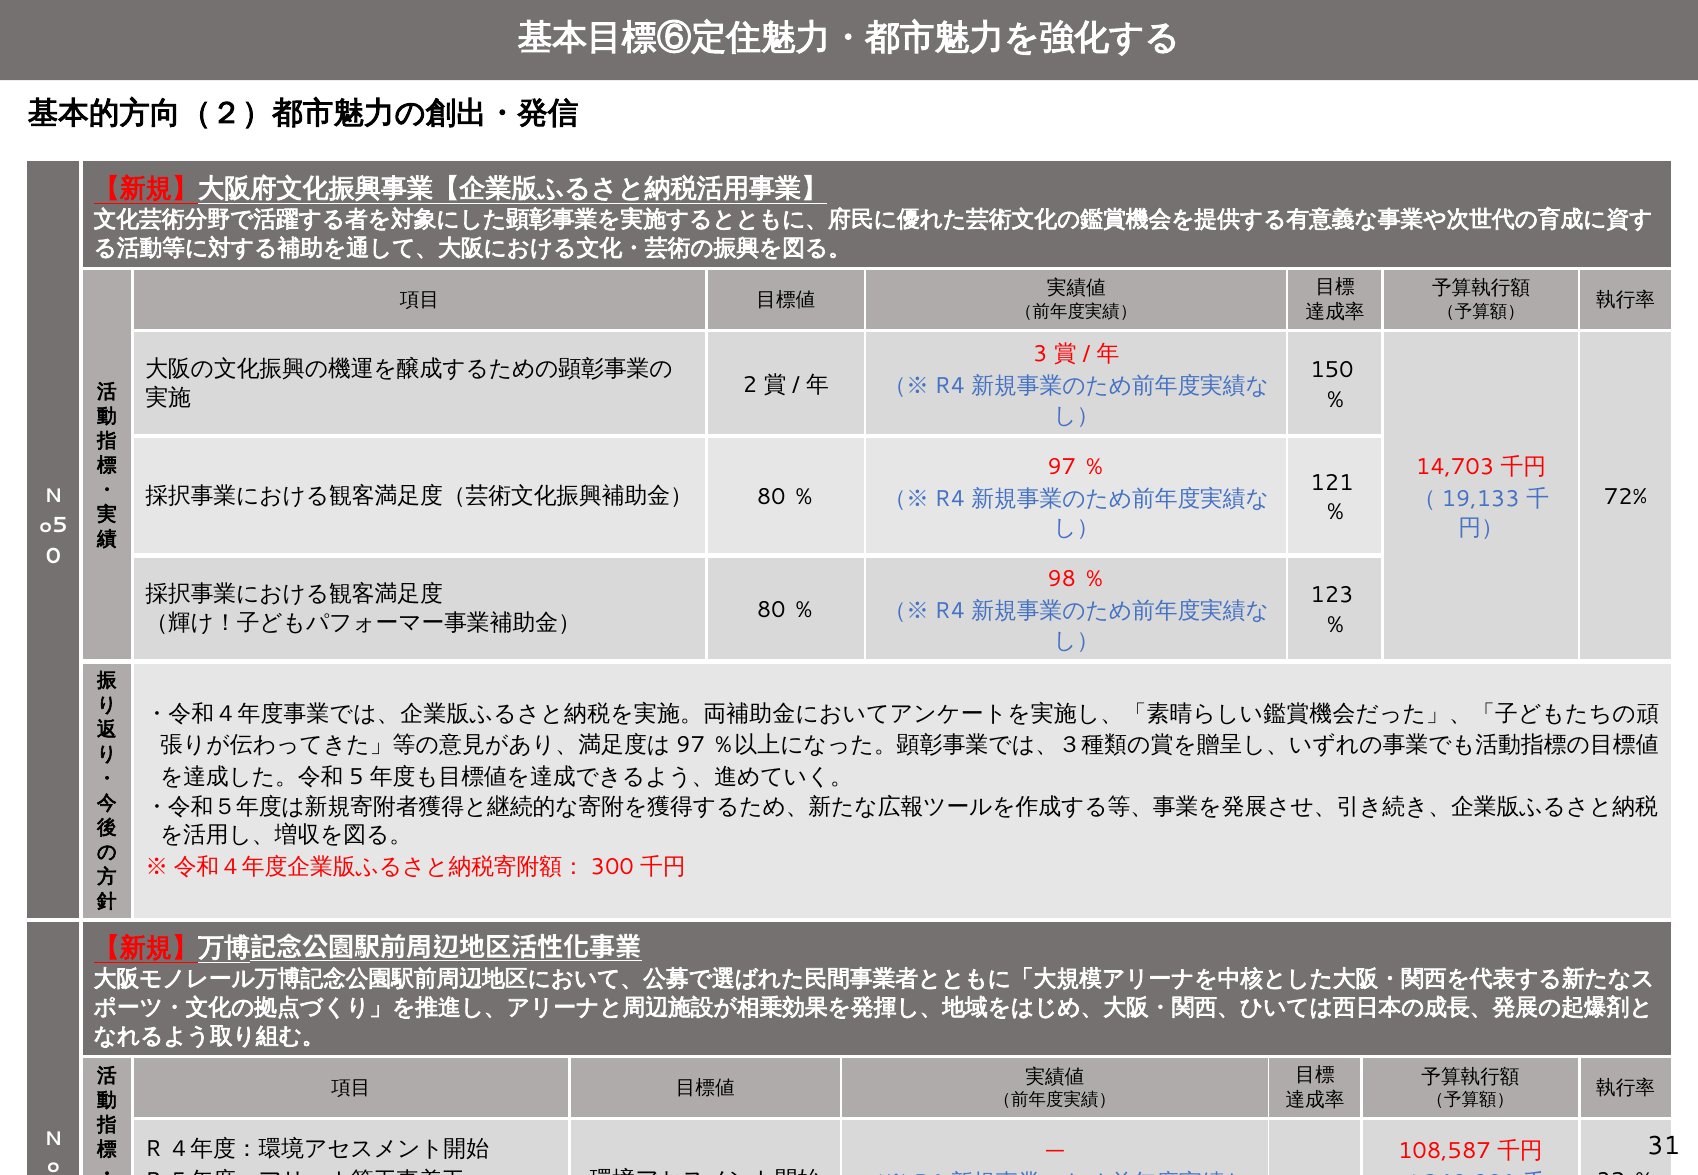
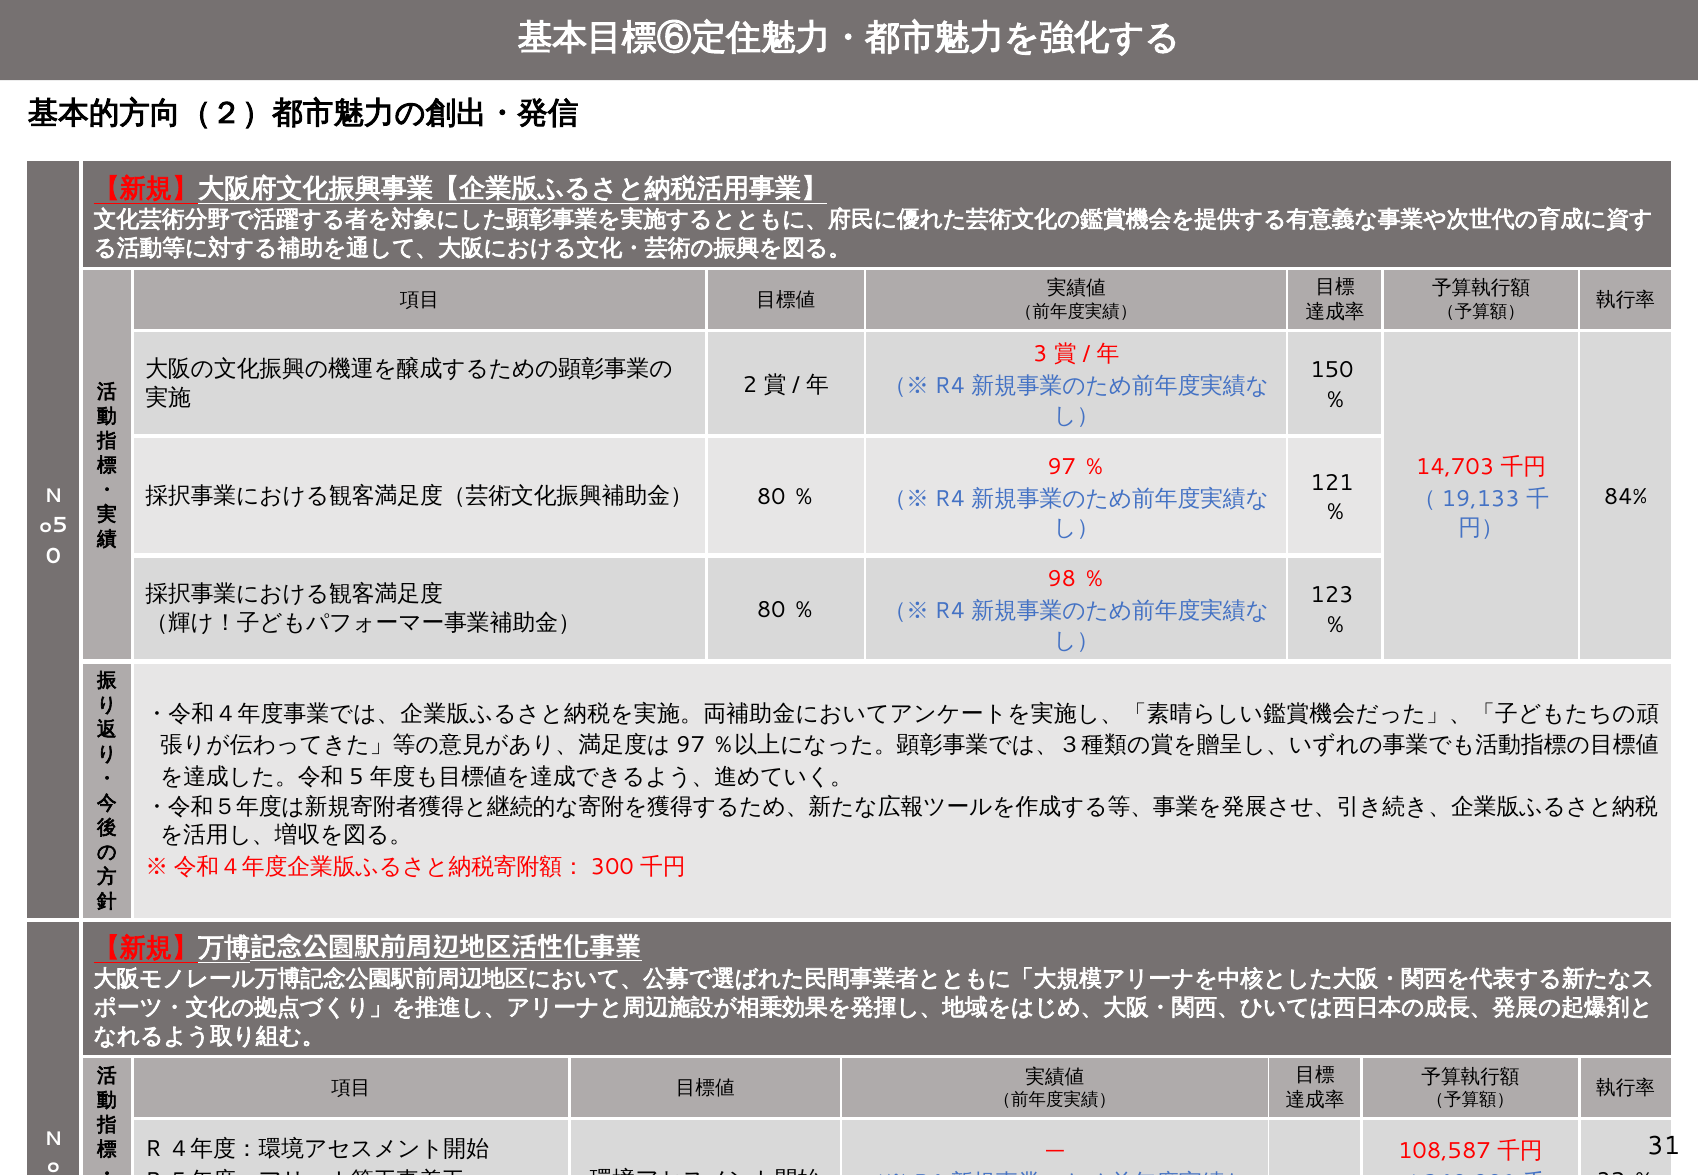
72%: 72% -> 84%
